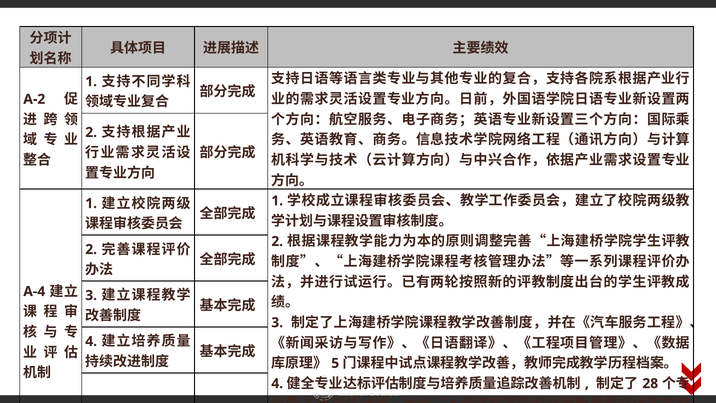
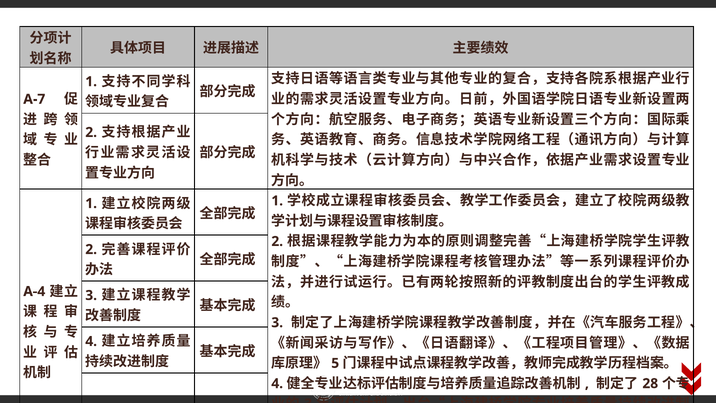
A-2: A-2 -> A-7
